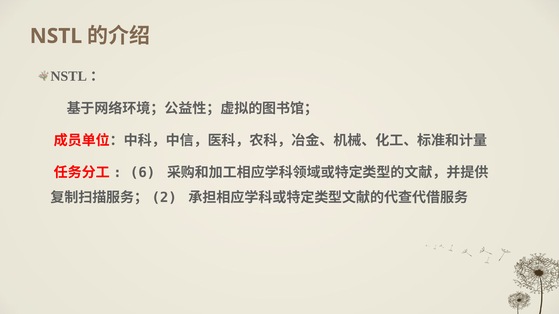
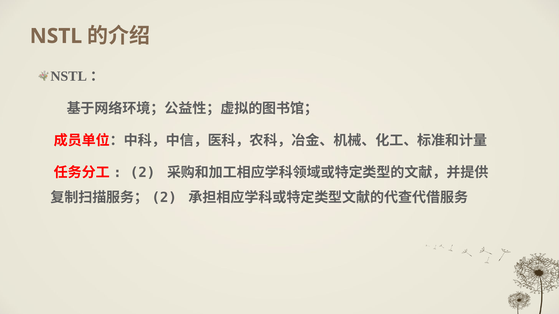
6: 6 -> 2
